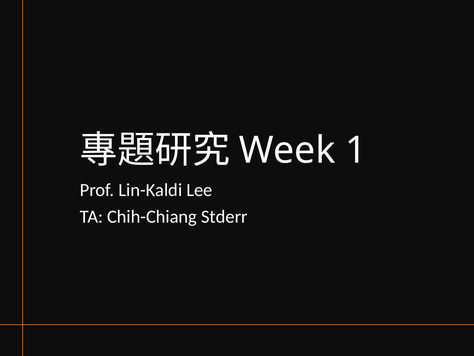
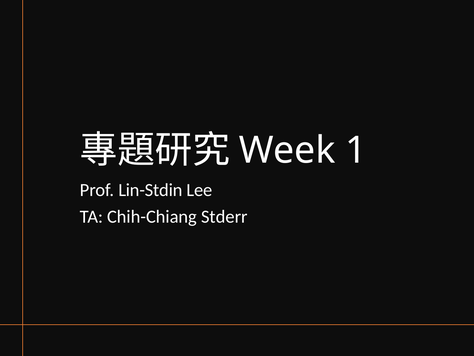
Lin-Kaldi: Lin-Kaldi -> Lin-Stdin
